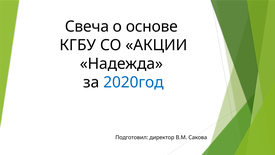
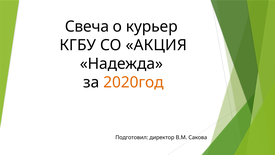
основе: основе -> курьер
АКЦИИ: АКЦИИ -> АКЦИЯ
2020год colour: blue -> orange
